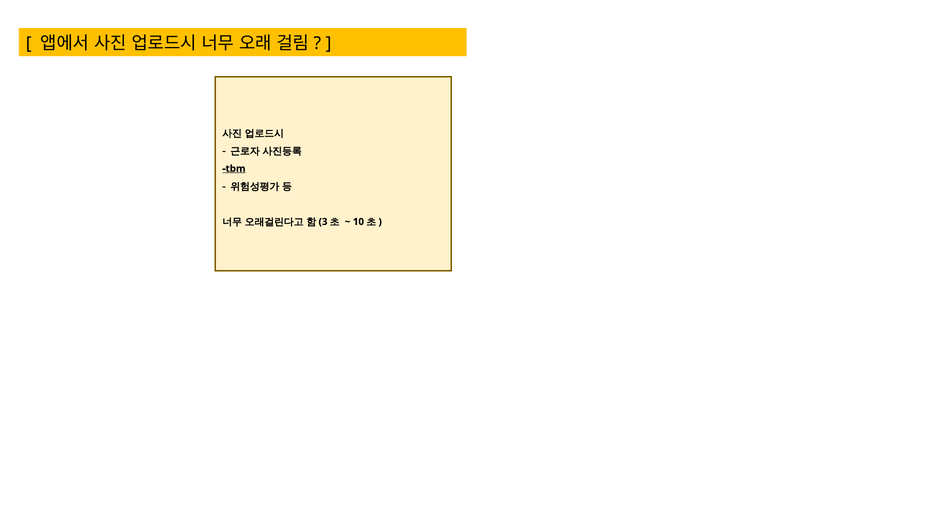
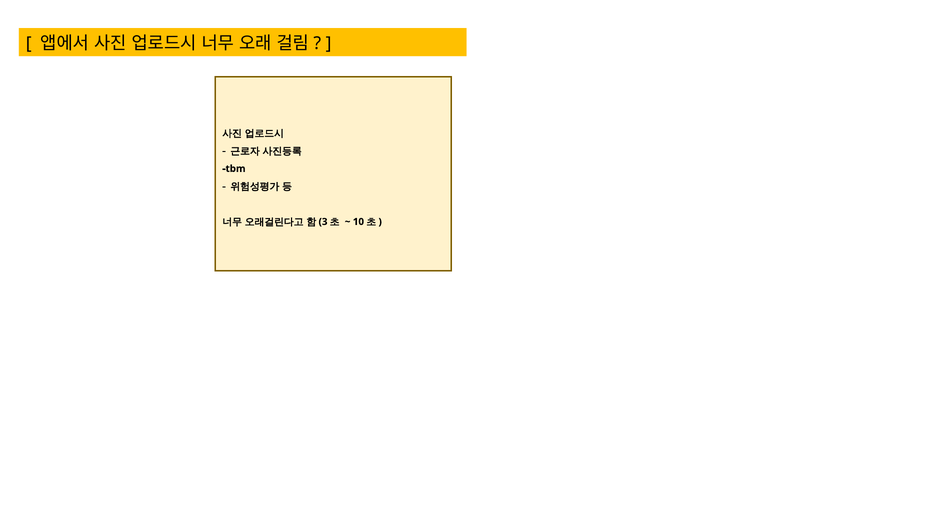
tbm underline: present -> none
